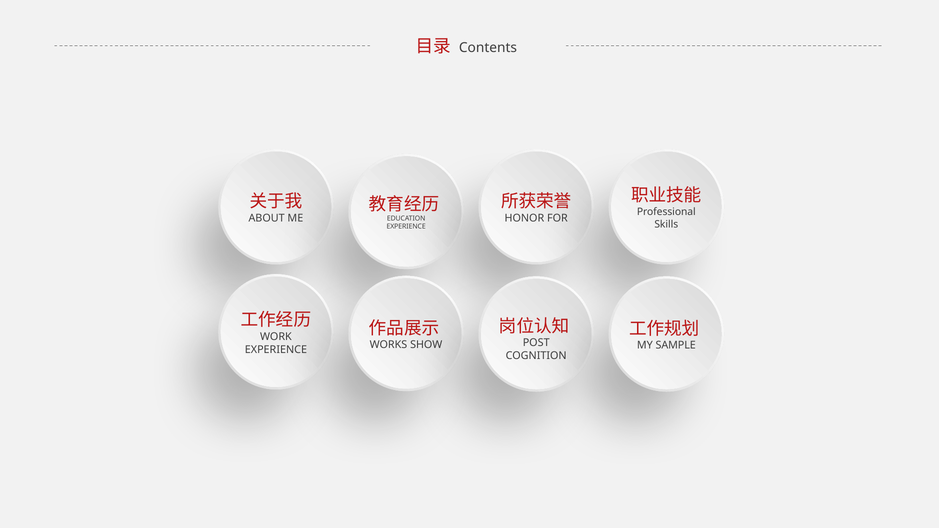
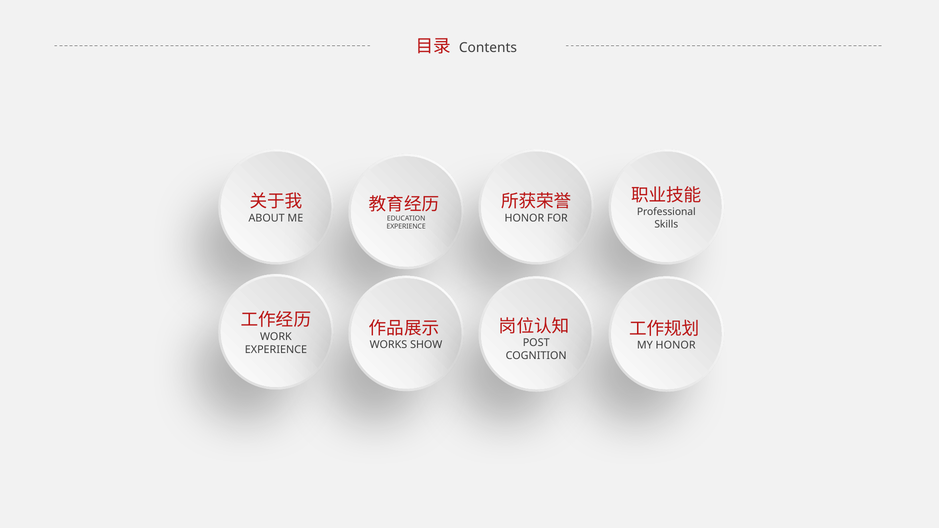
SAMPLE at (676, 345): SAMPLE -> HONOR
